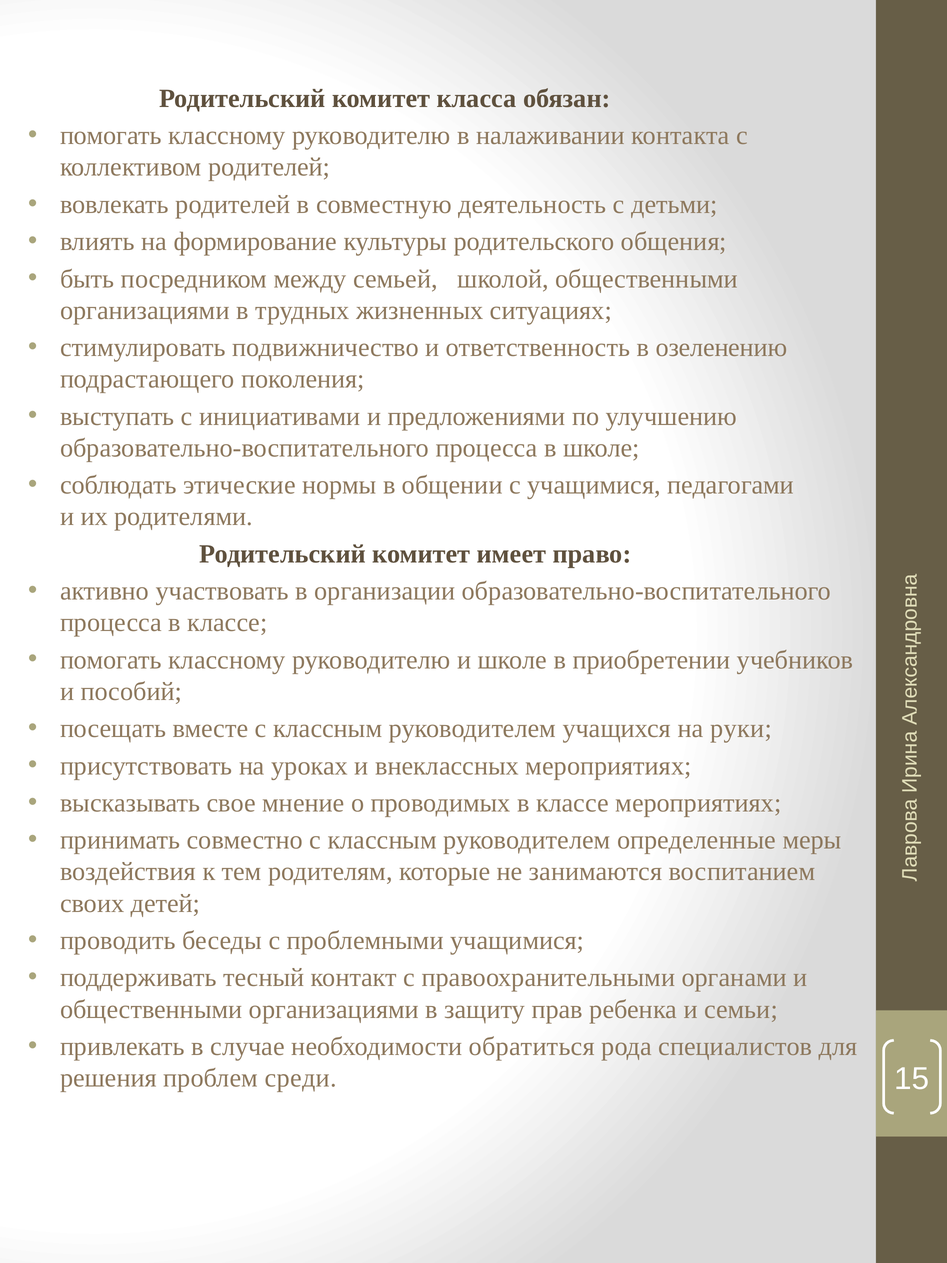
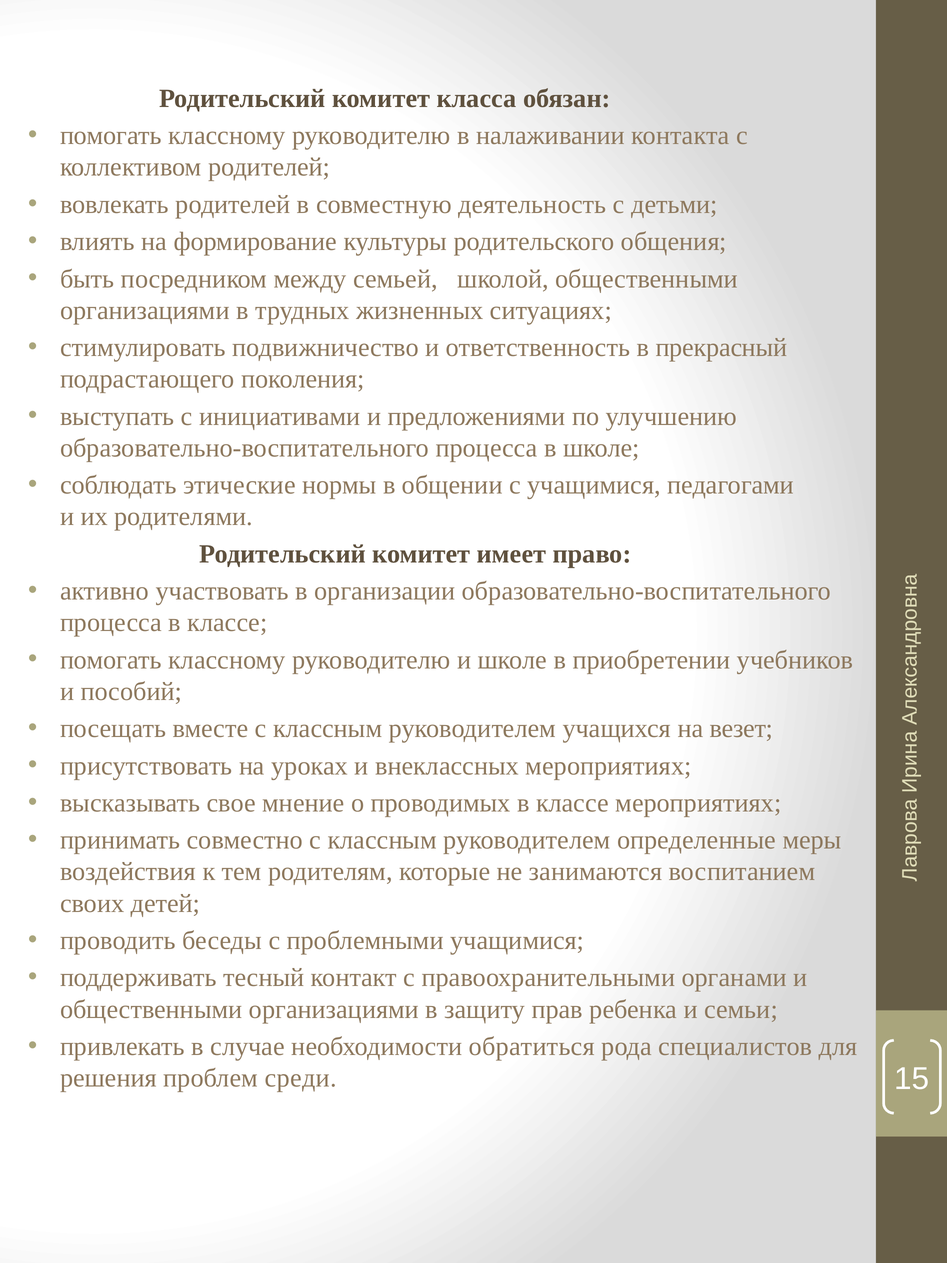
озеленению: озеленению -> прекрасный
руки: руки -> везет
